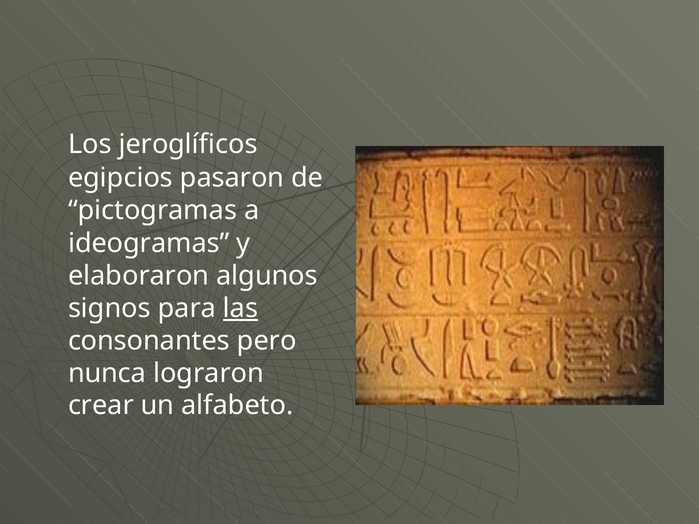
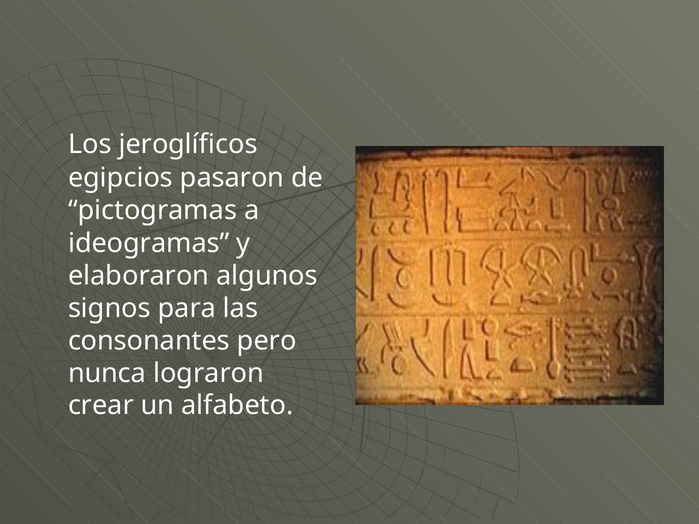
las underline: present -> none
